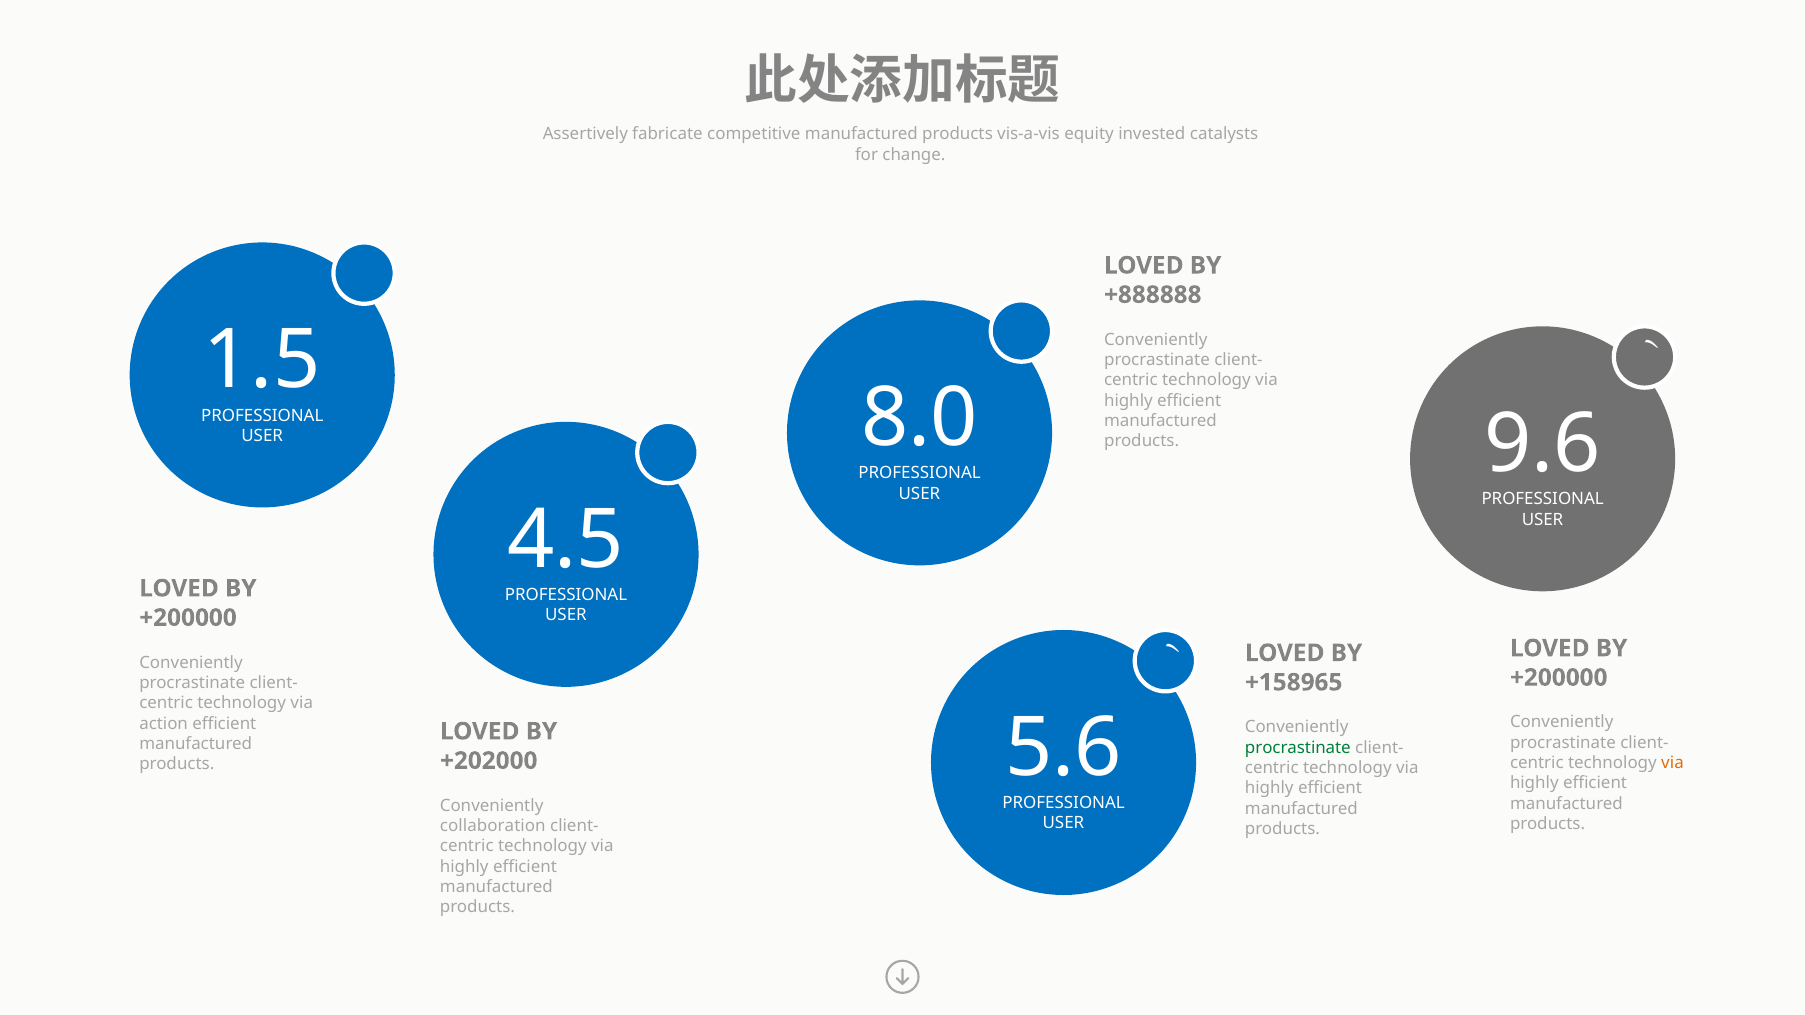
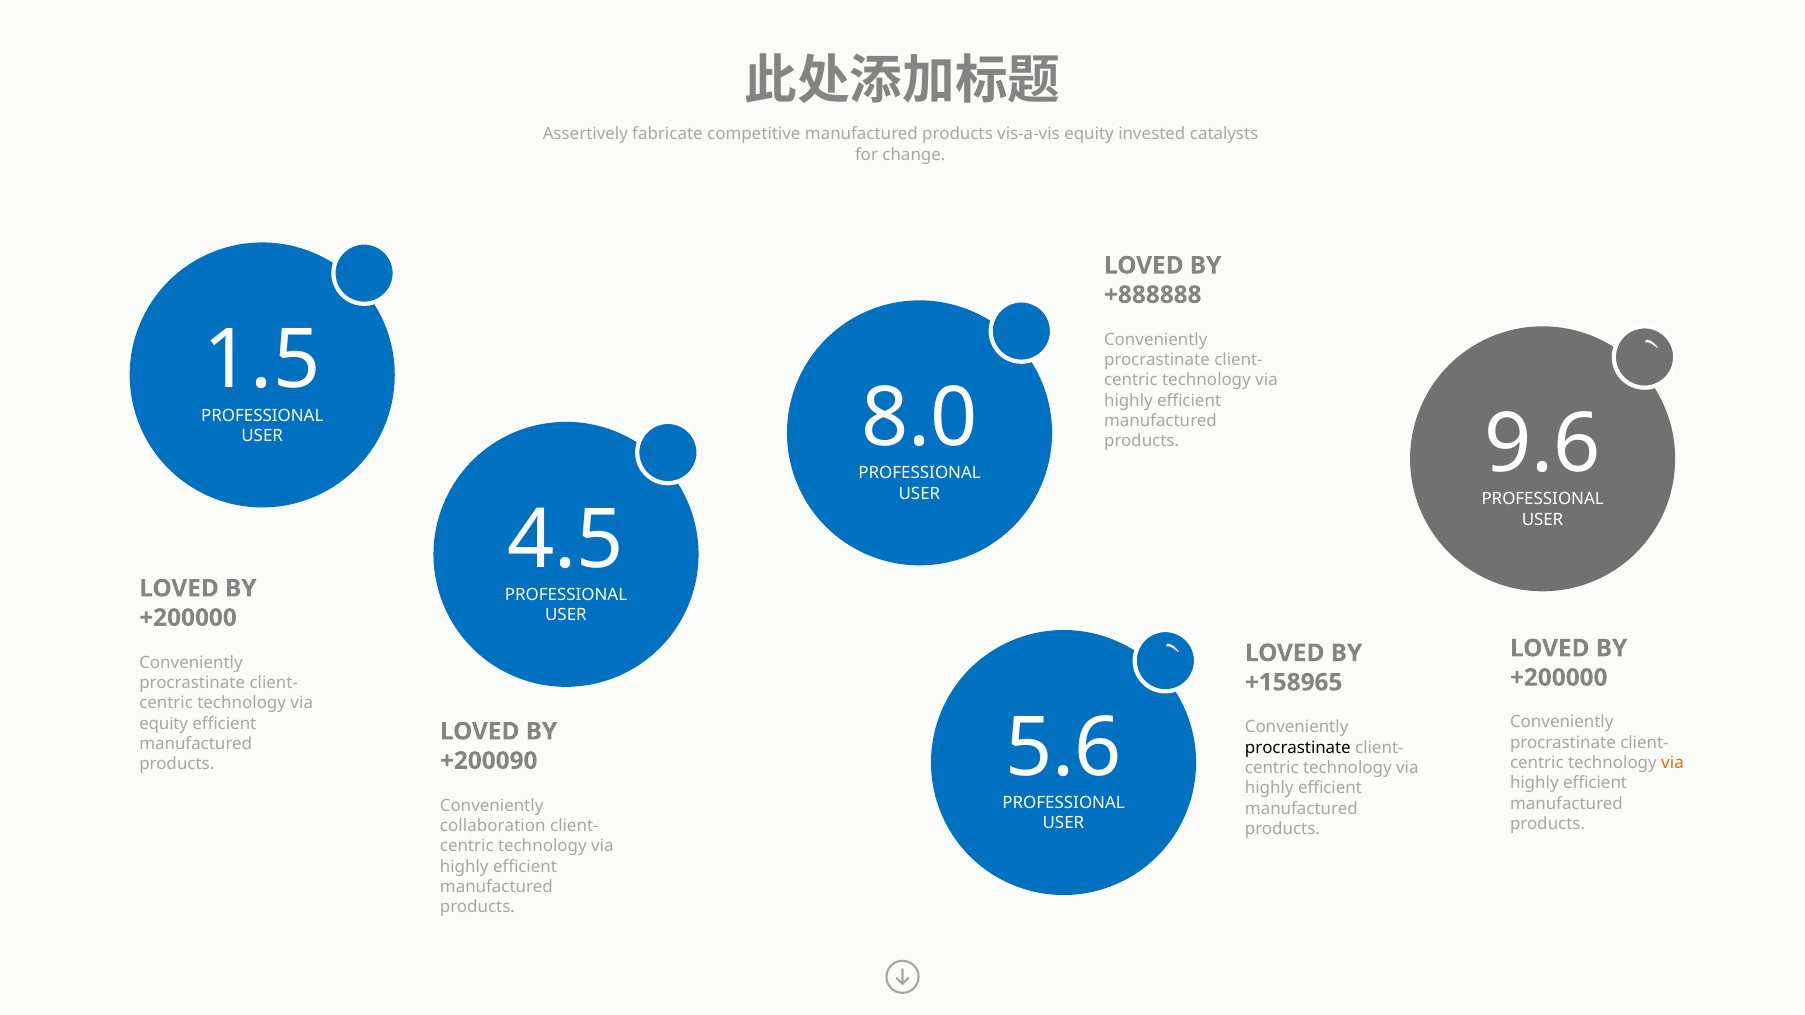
action at (164, 724): action -> equity
procrastinate at (1298, 748) colour: green -> black
+202000: +202000 -> +200090
